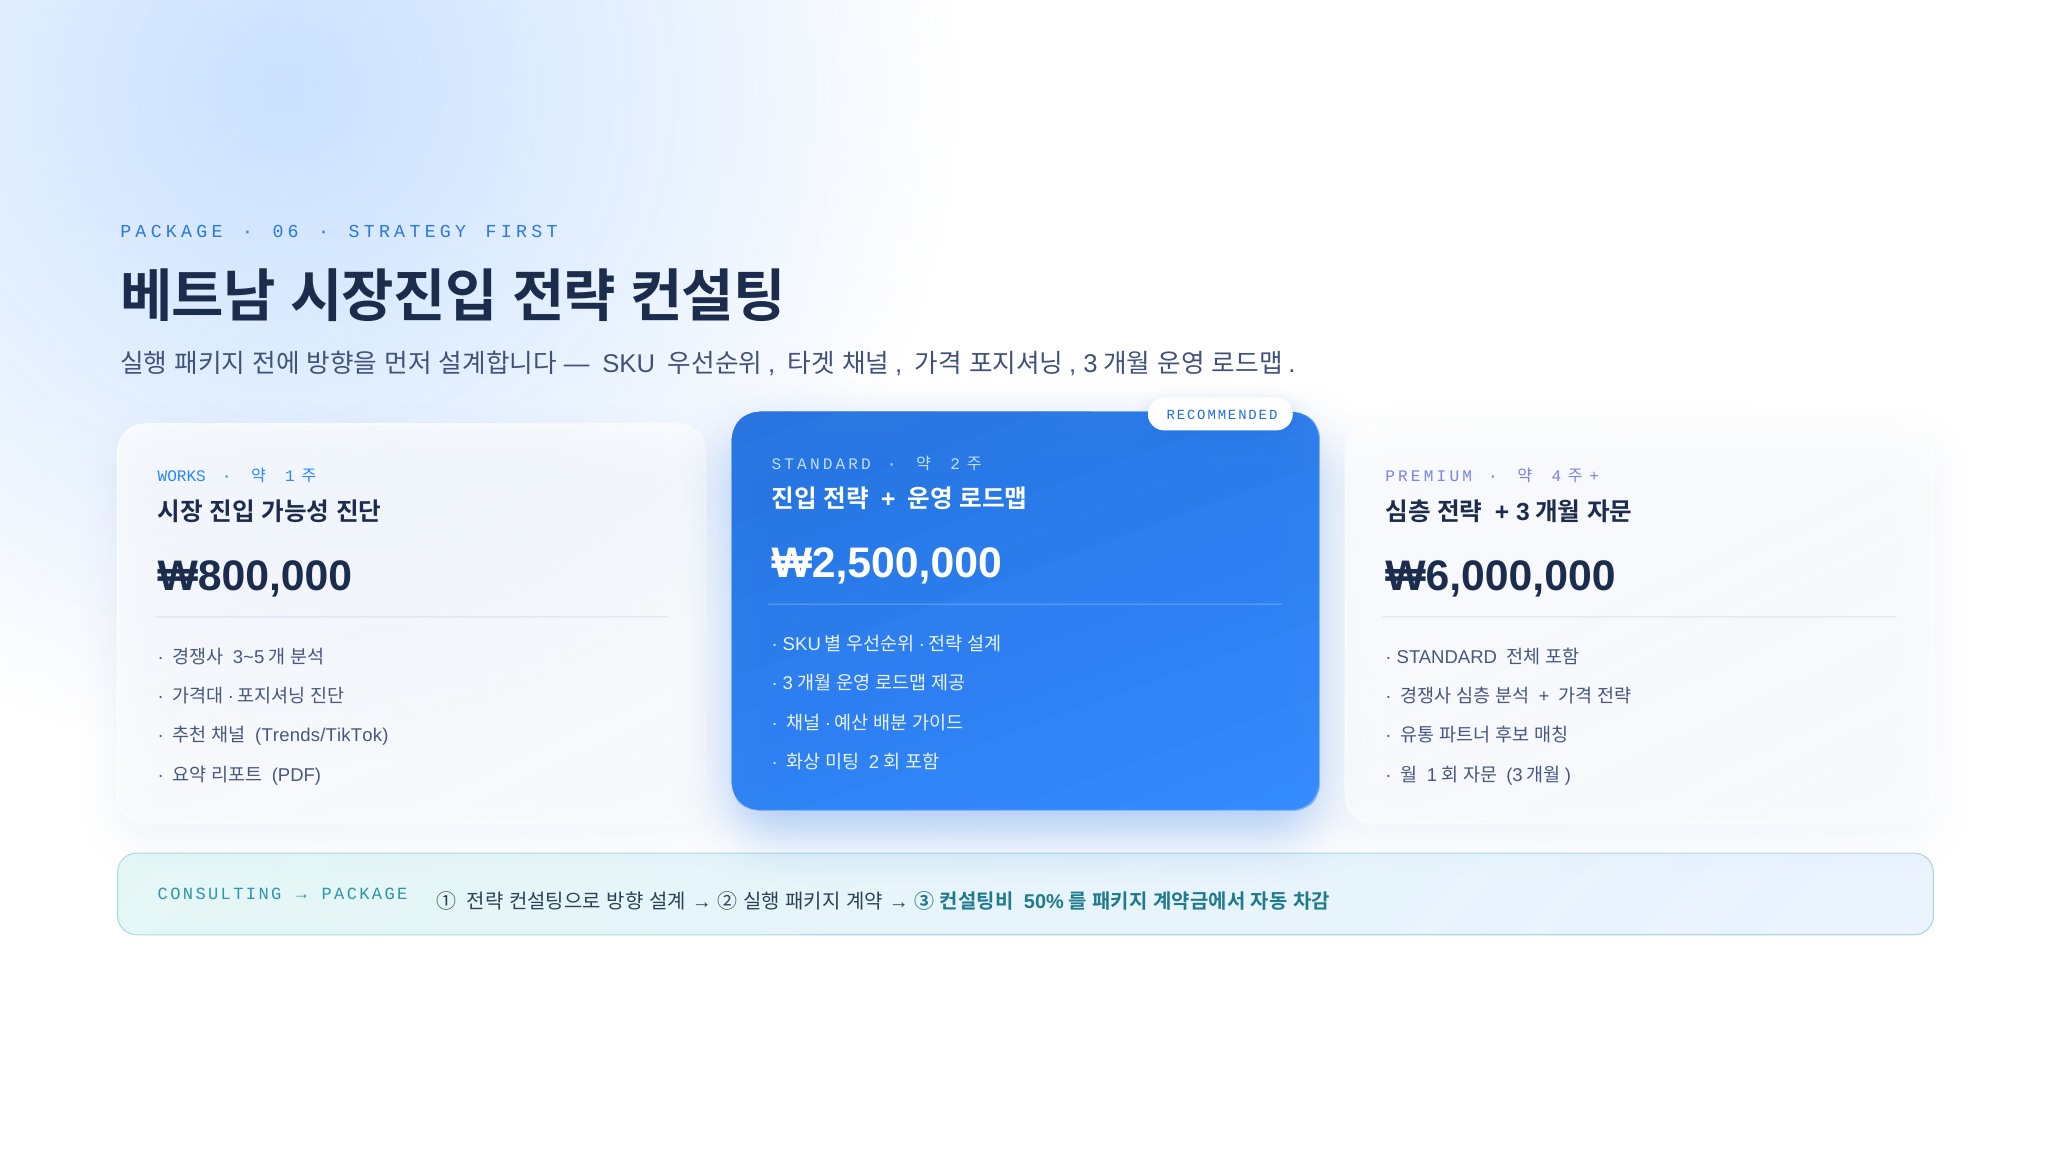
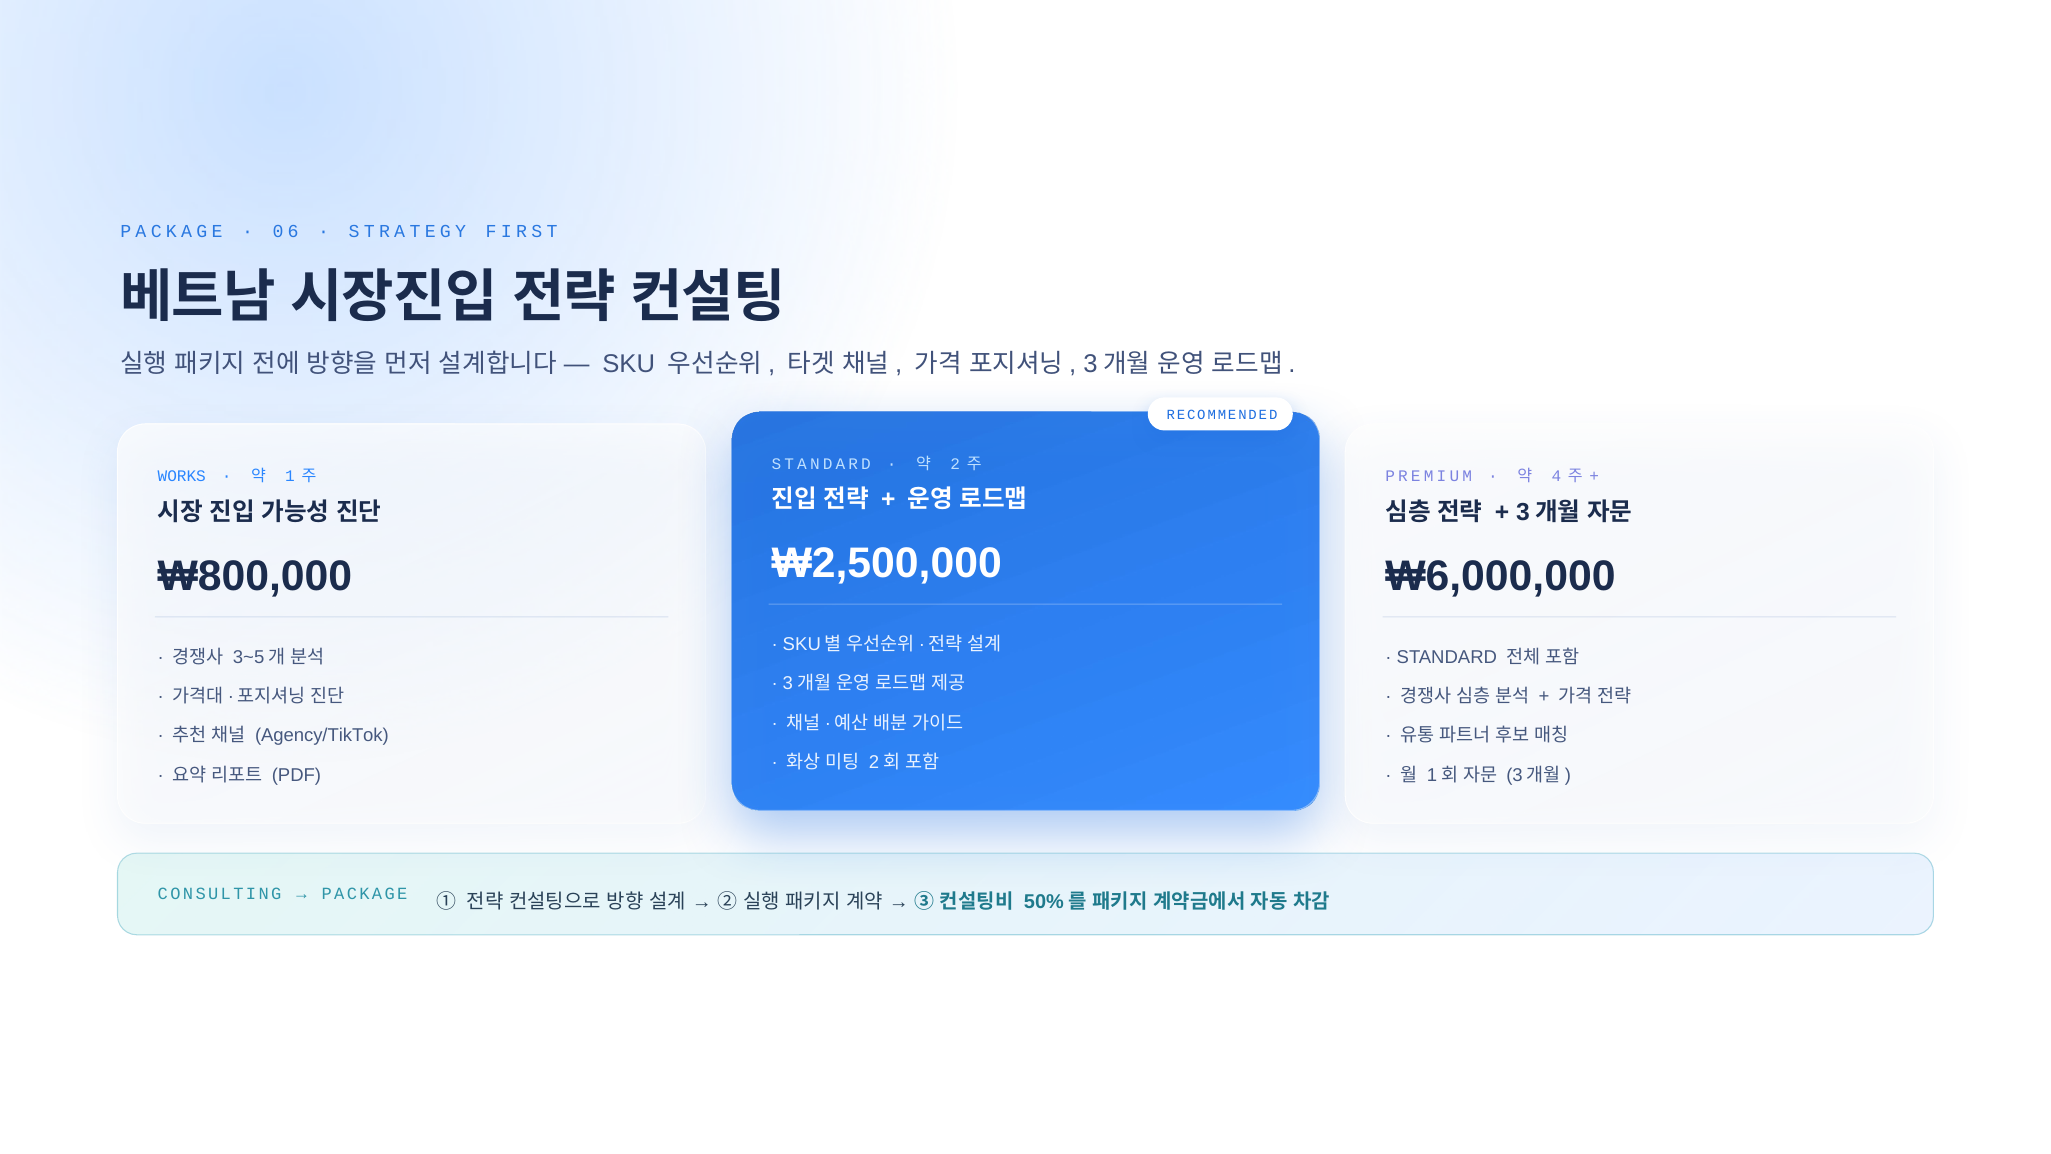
Trends/TikTok: Trends/TikTok -> Agency/TikTok
